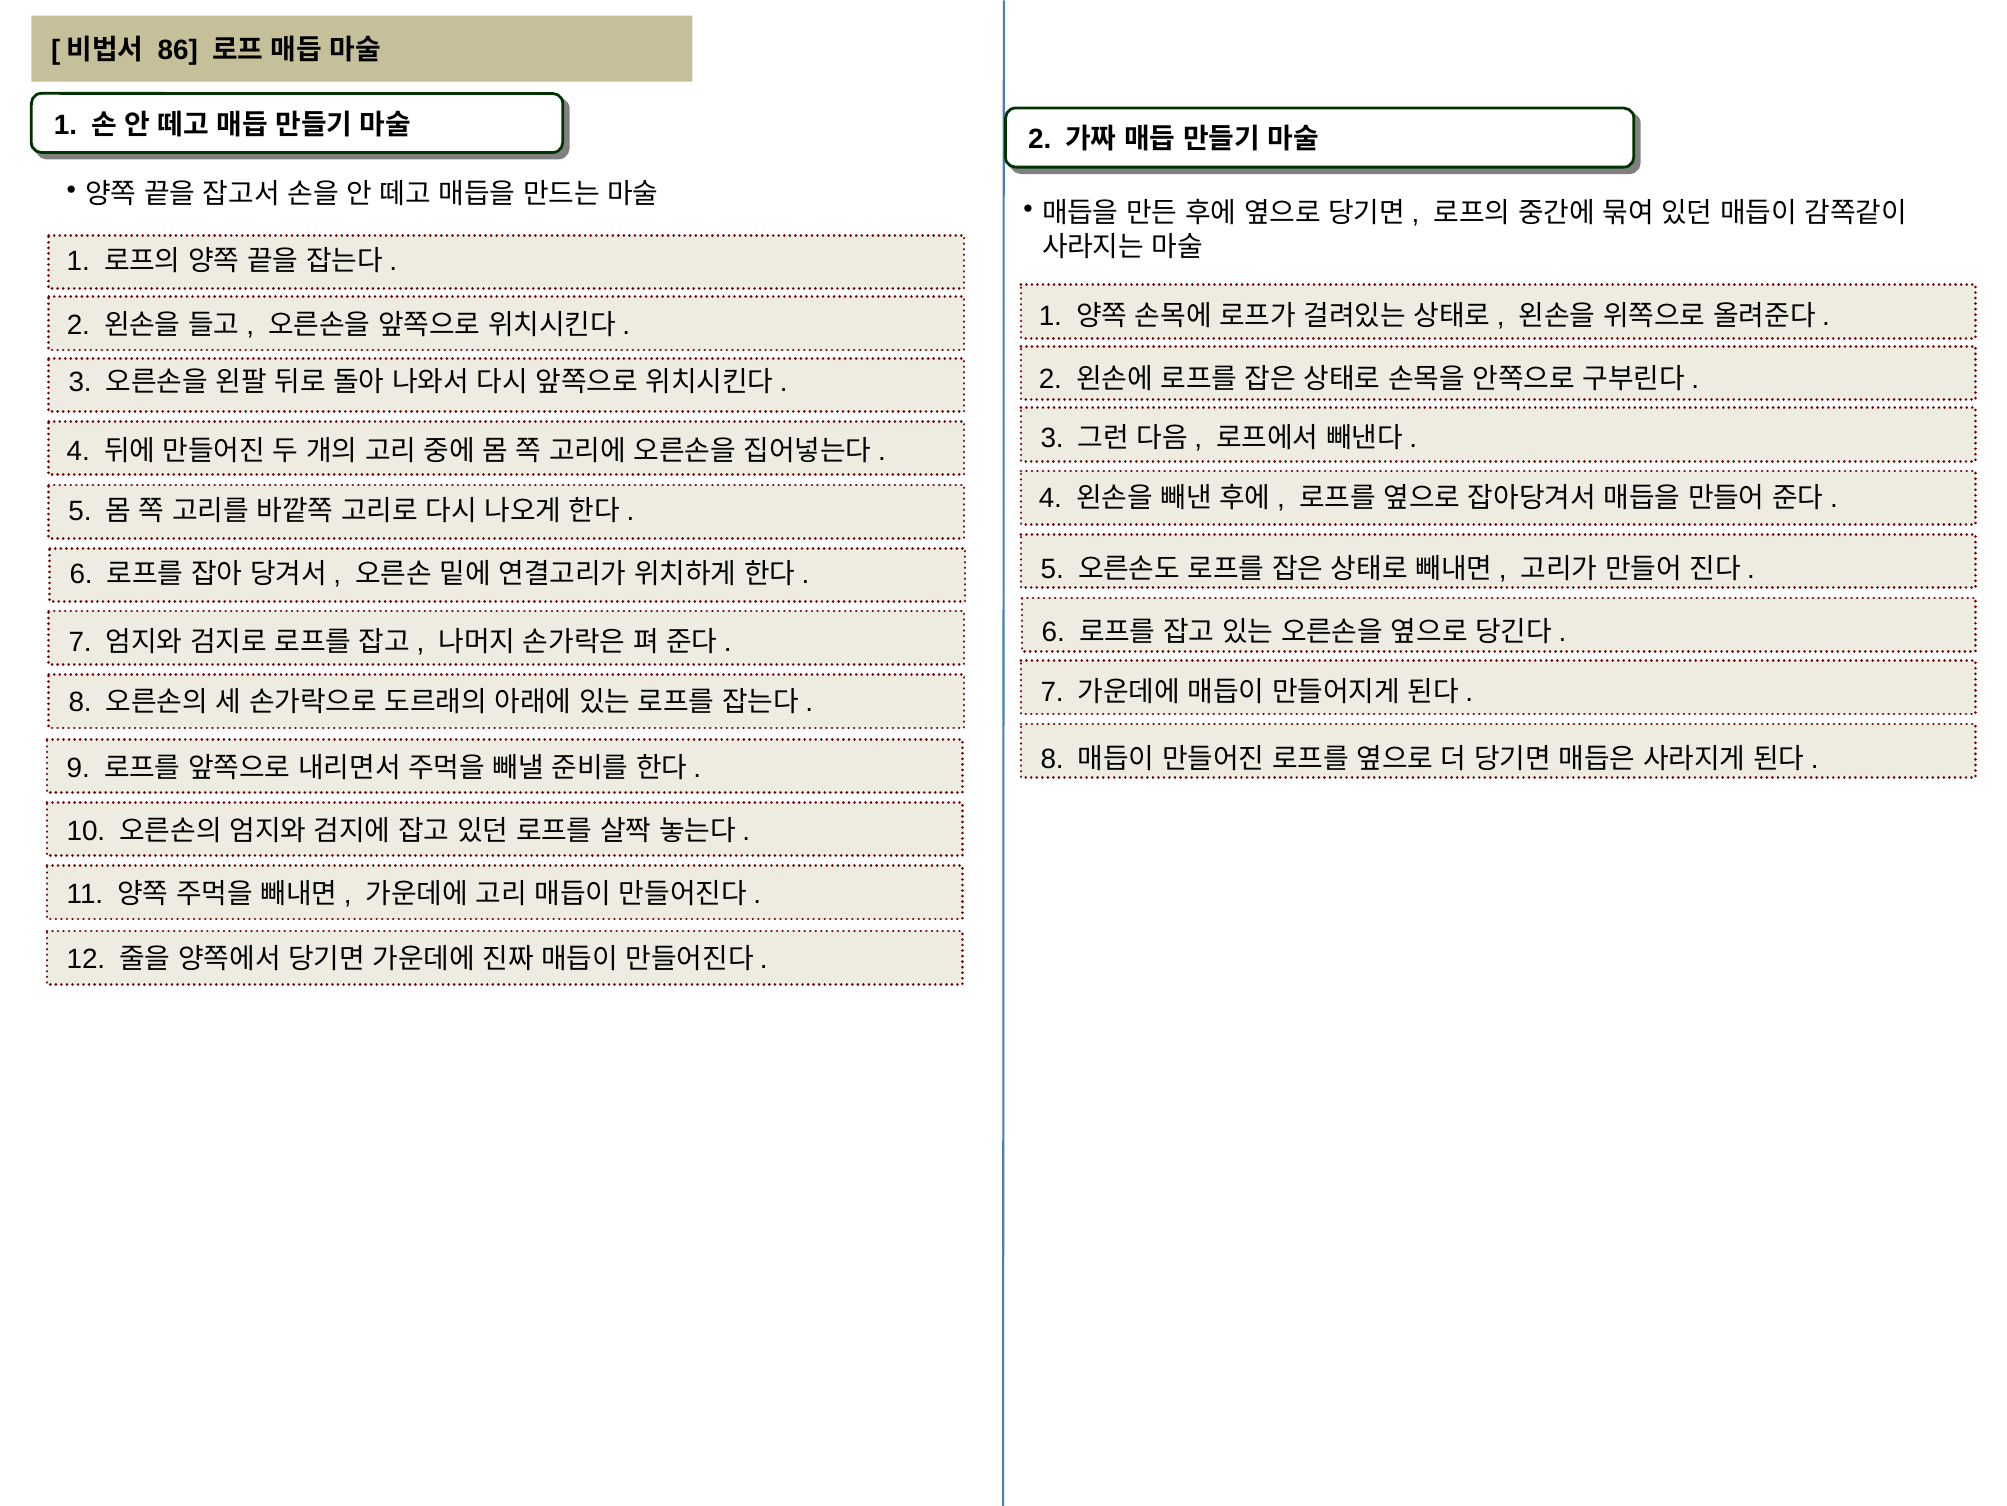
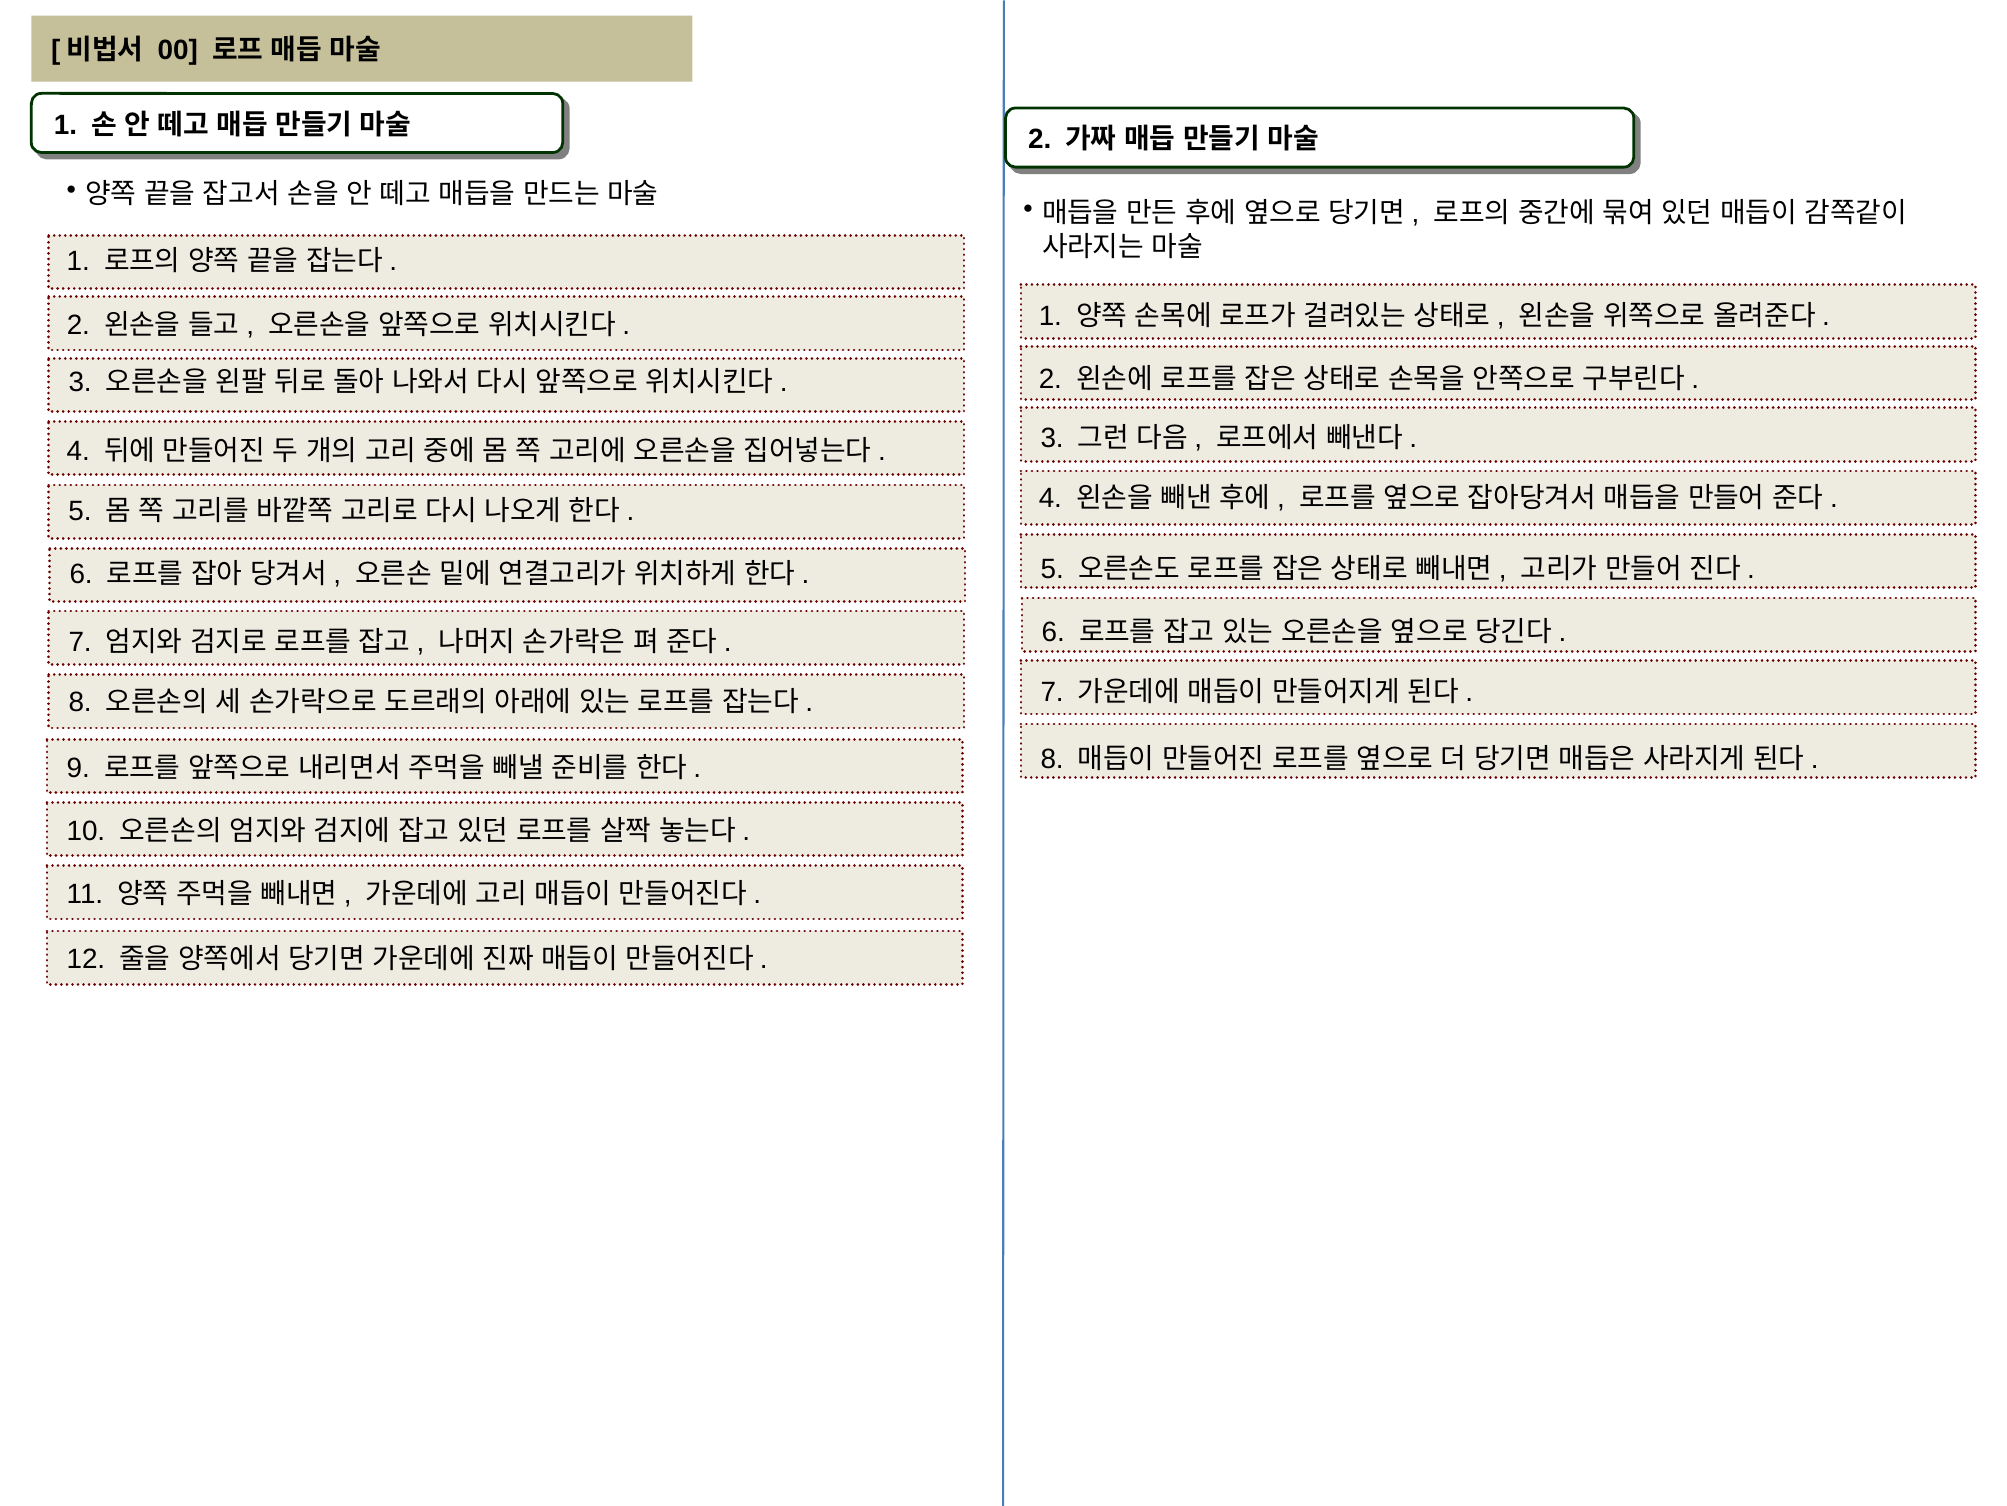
86: 86 -> 00
